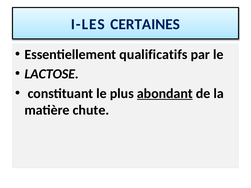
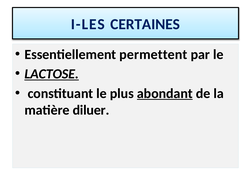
qualificatifs: qualificatifs -> permettent
LACTOSE underline: none -> present
chute: chute -> diluer
